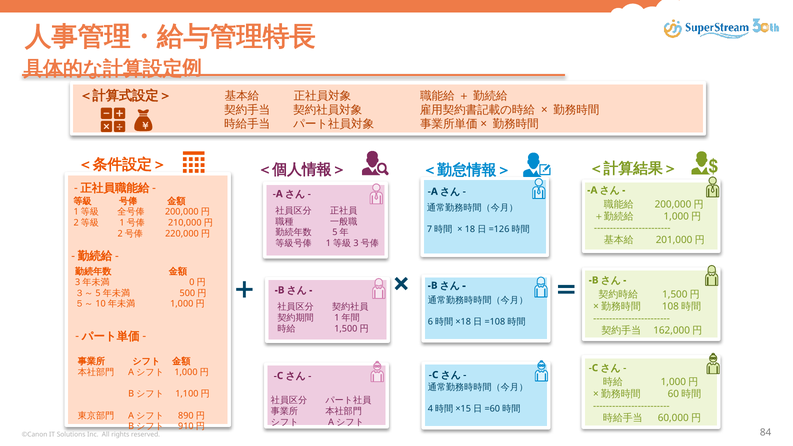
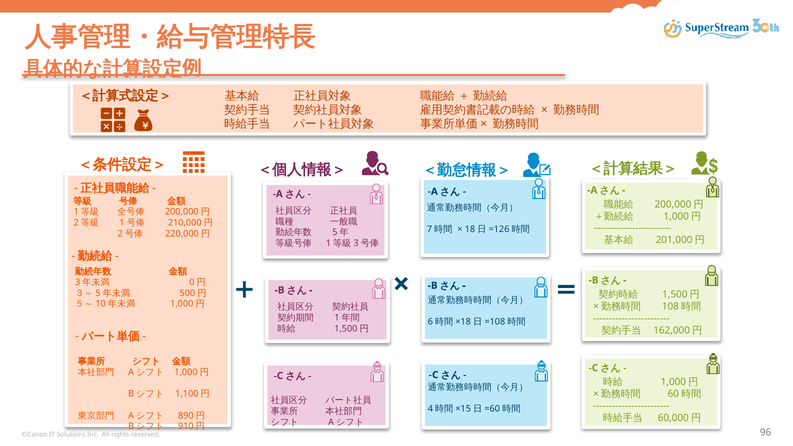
84: 84 -> 96
